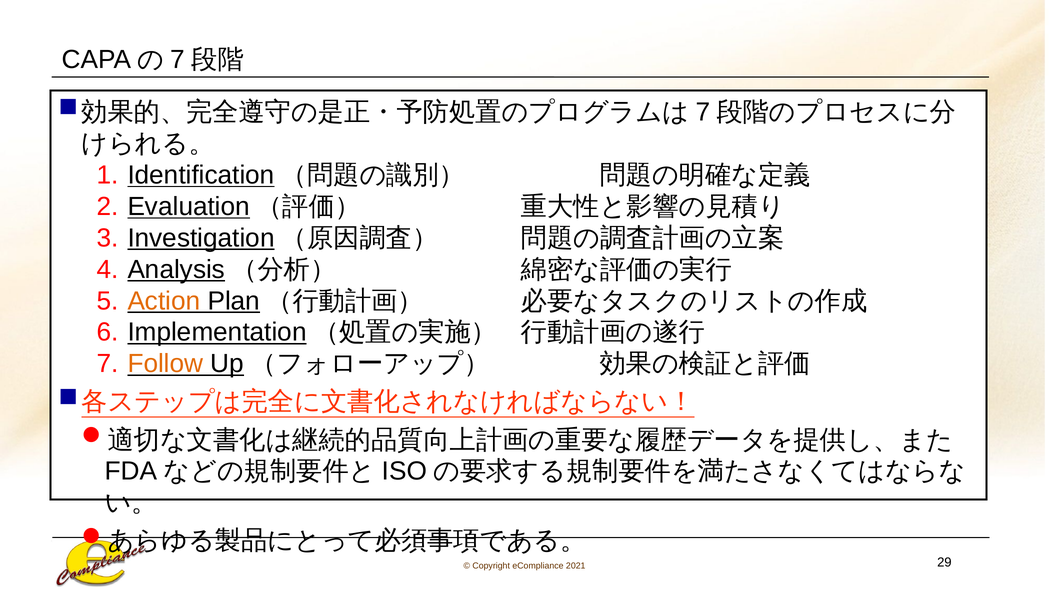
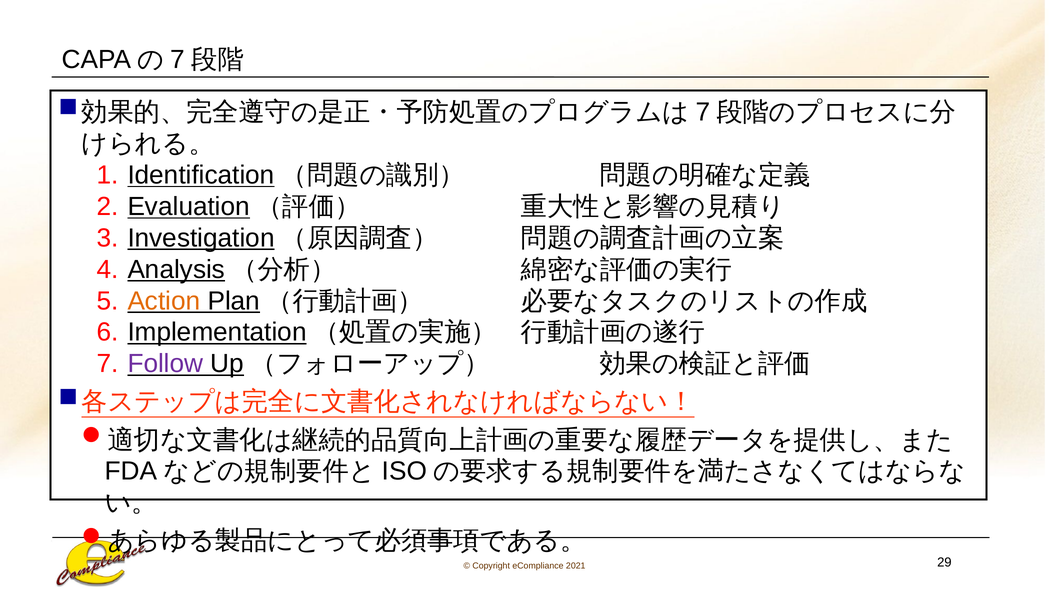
Follow colour: orange -> purple
